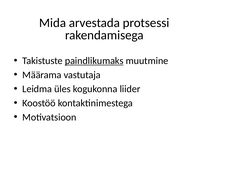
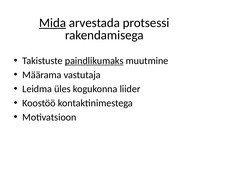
Mida underline: none -> present
